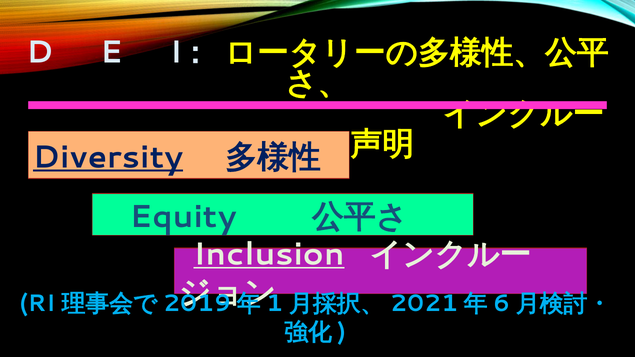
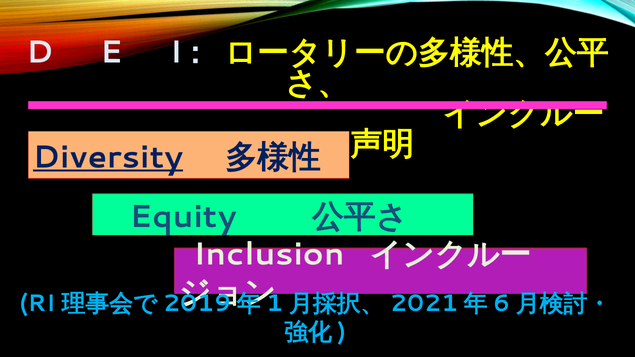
Inclusion underline: present -> none
